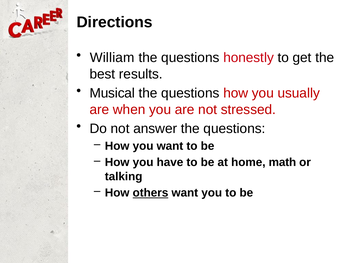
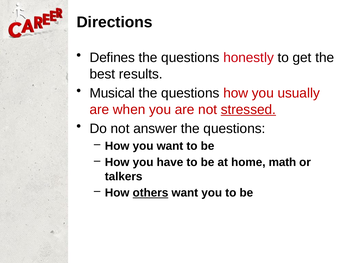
William: William -> Defines
stressed underline: none -> present
talking: talking -> talkers
